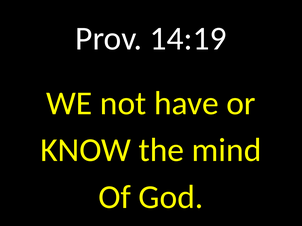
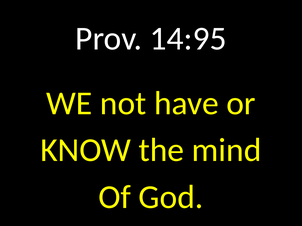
14:19: 14:19 -> 14:95
